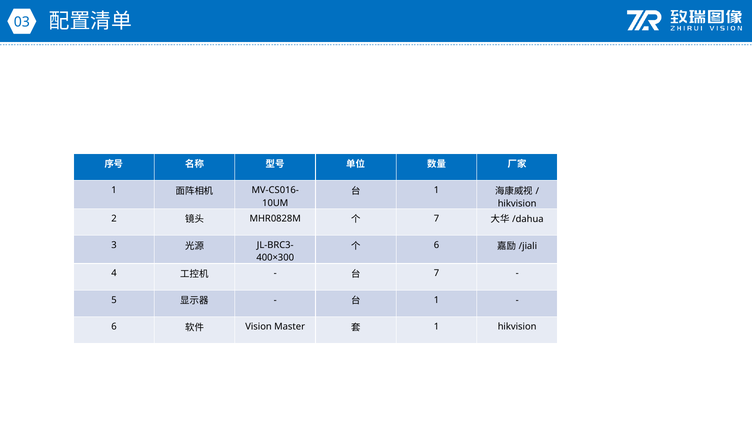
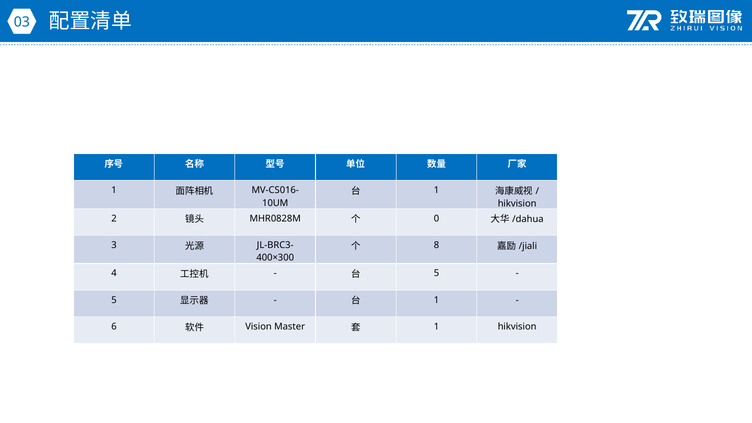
7 at (437, 218): 7 -> 0
6 at (437, 245): 6 -> 8
7 at (437, 273): 7 -> 5
